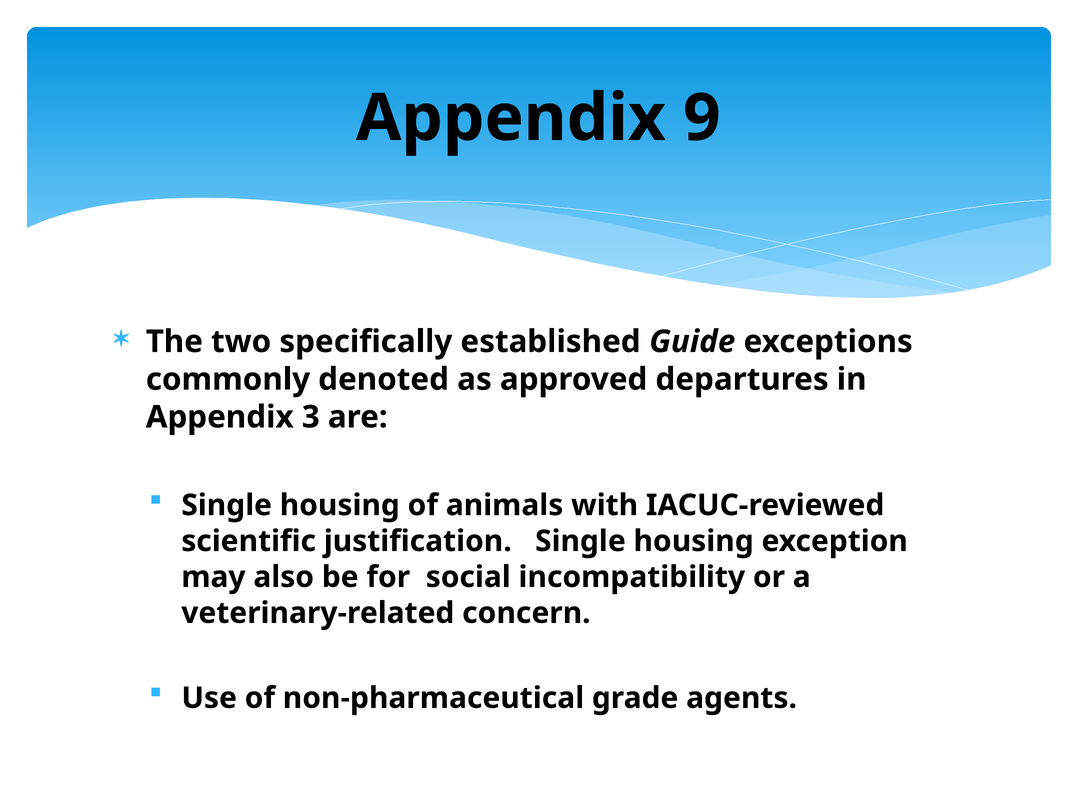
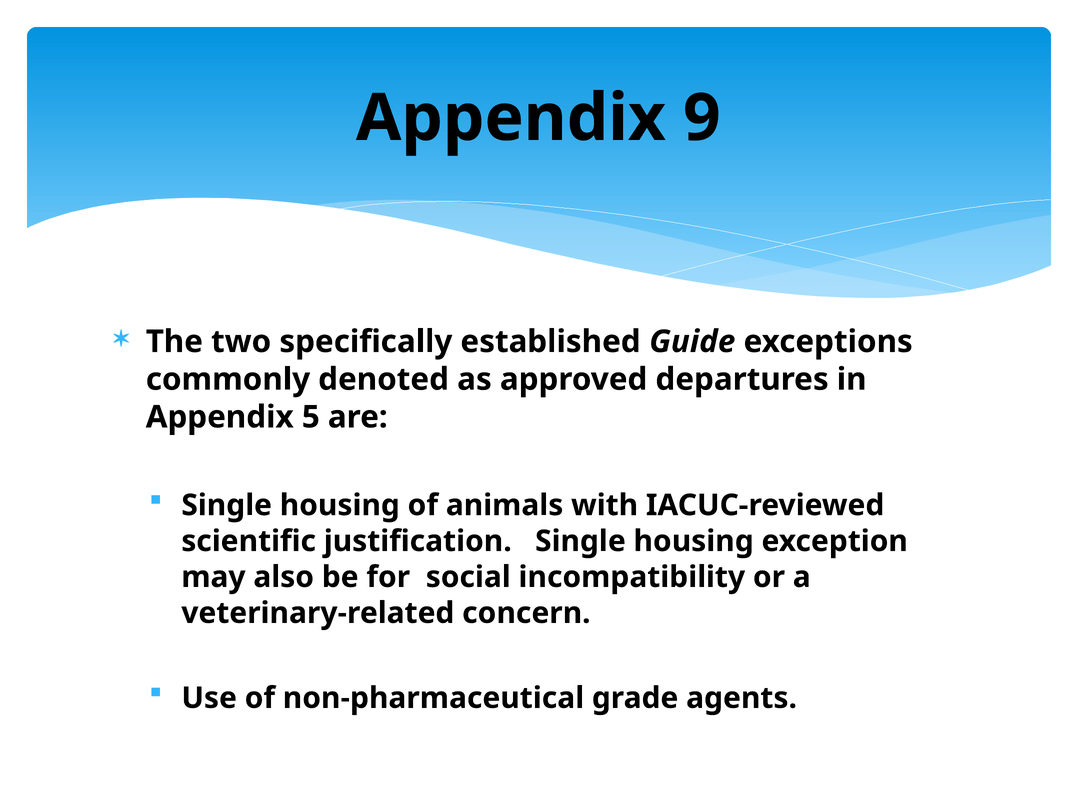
3: 3 -> 5
